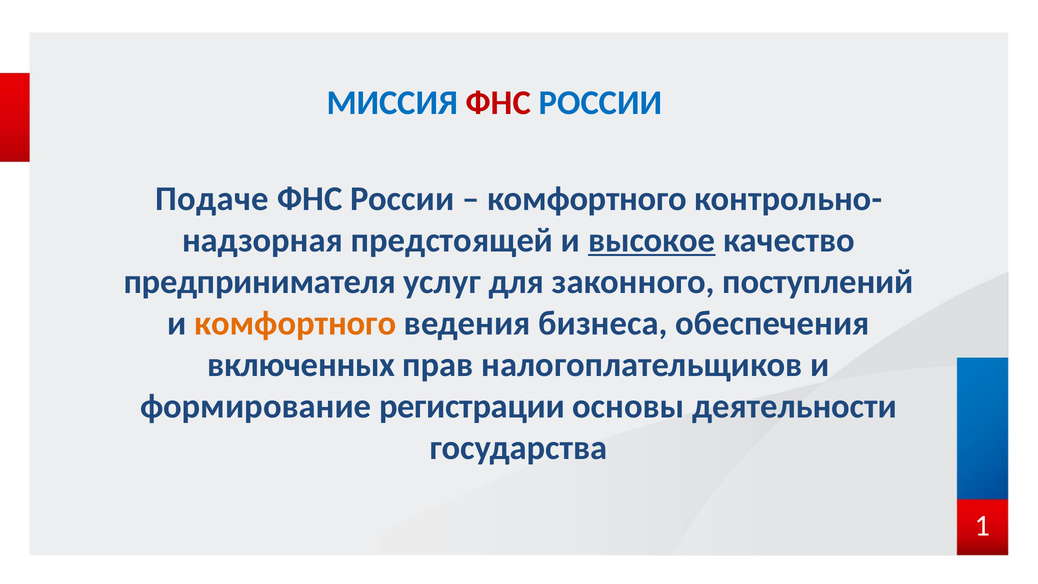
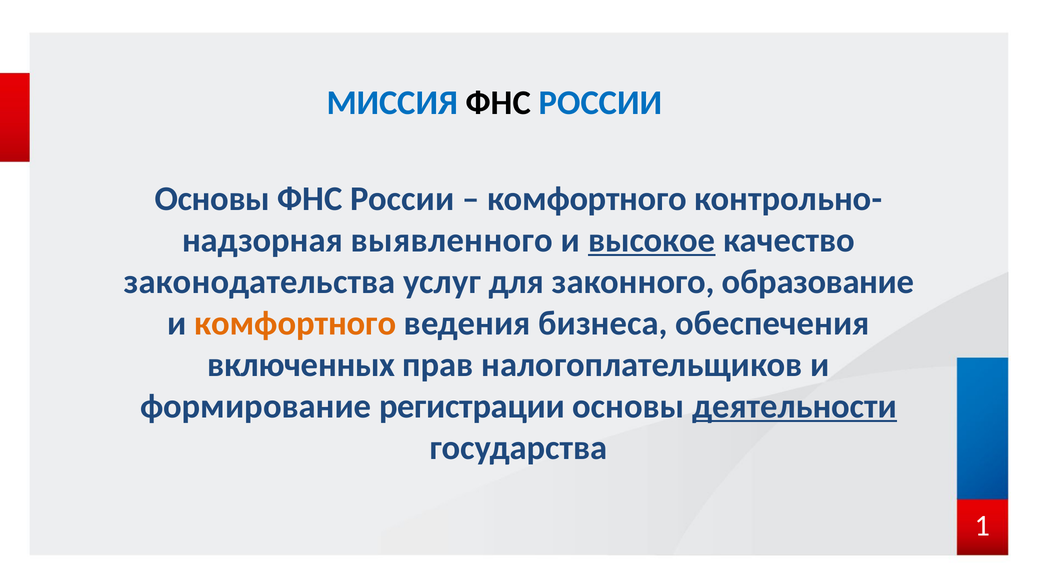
ФНС at (498, 103) colour: red -> black
Подаче at (212, 199): Подаче -> Основы
предстоящей: предстоящей -> выявленного
предпринимателя: предпринимателя -> законодательства
поступлений: поступлений -> образование
деятельности underline: none -> present
